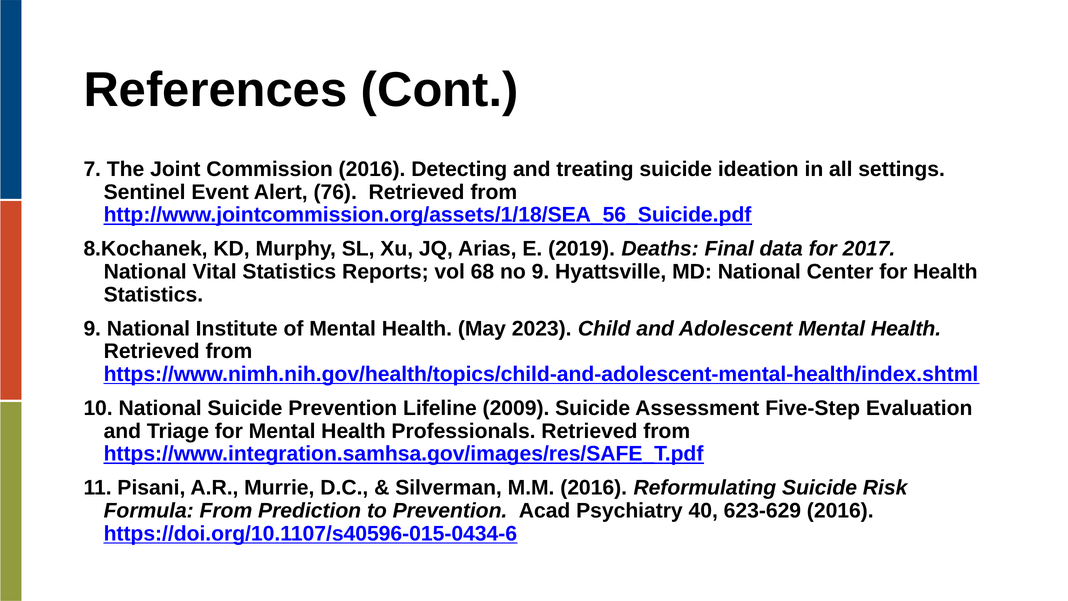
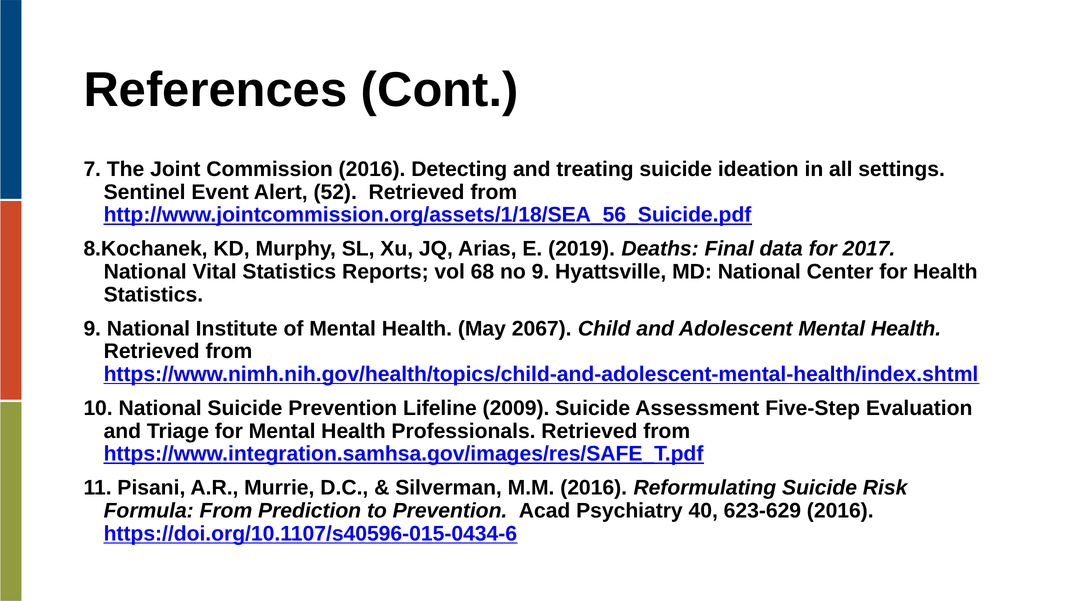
76: 76 -> 52
2023: 2023 -> 2067
